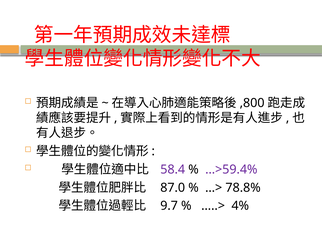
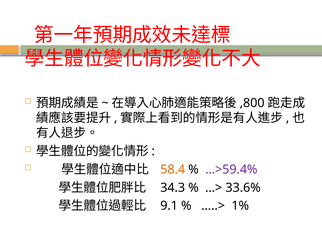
58.4 colour: purple -> orange
87.0: 87.0 -> 34.3
78.8%: 78.8% -> 33.6%
9.7: 9.7 -> 9.1
4%: 4% -> 1%
